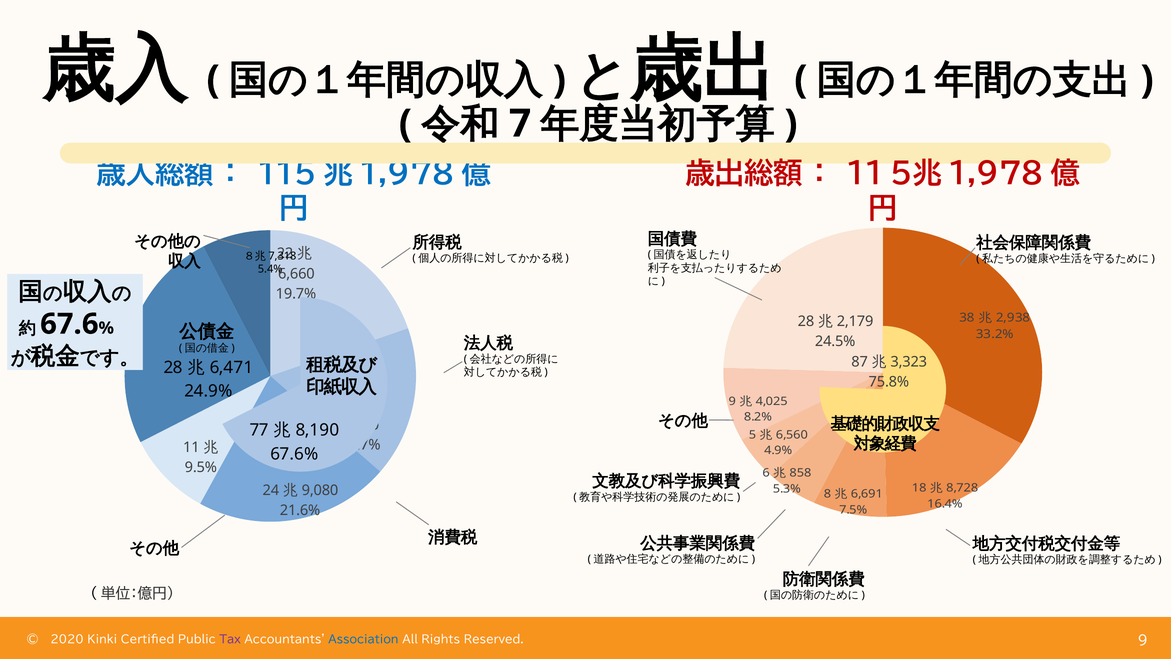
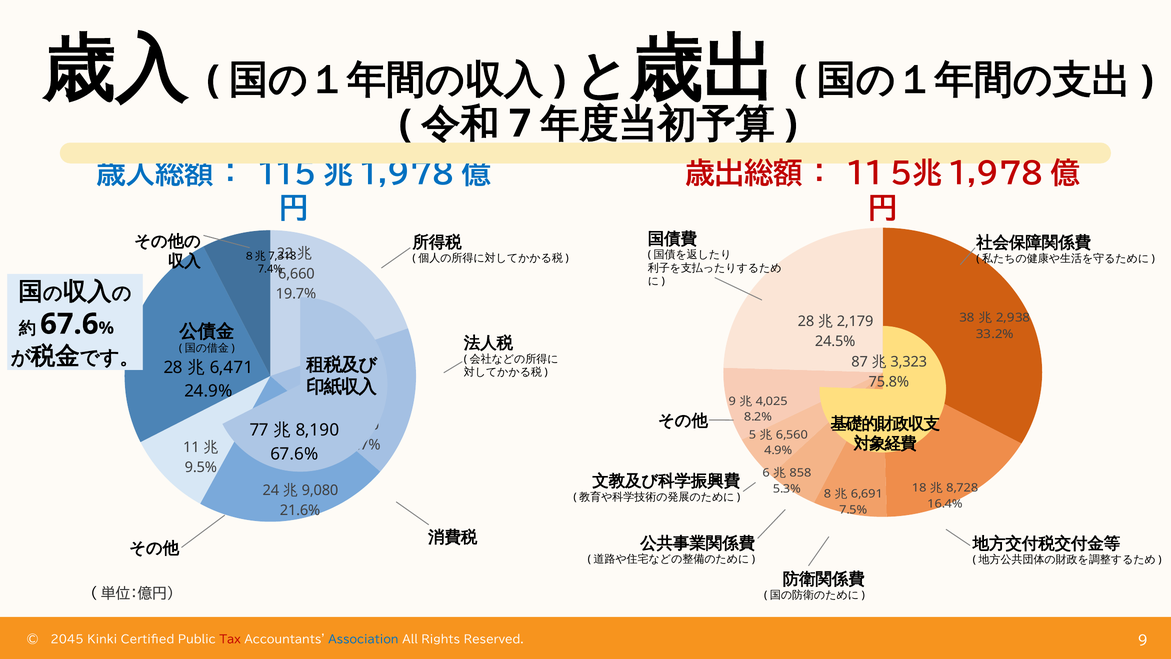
5.4%: 5.4% -> 7.4%
2020: 2020 -> 2045
Tax colour: purple -> red
